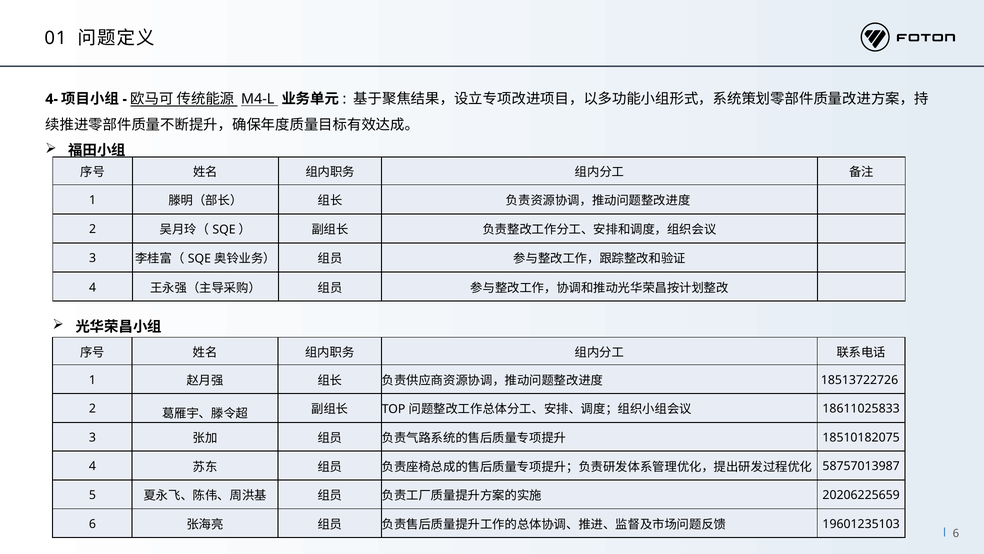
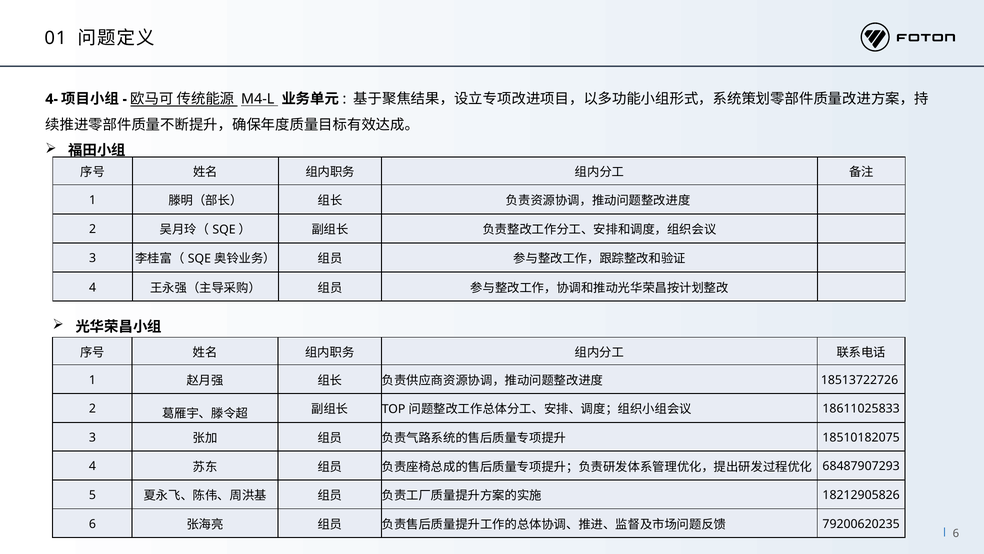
58757013987: 58757013987 -> 68487907293
20206225659: 20206225659 -> 18212905826
19601235103: 19601235103 -> 79200620235
